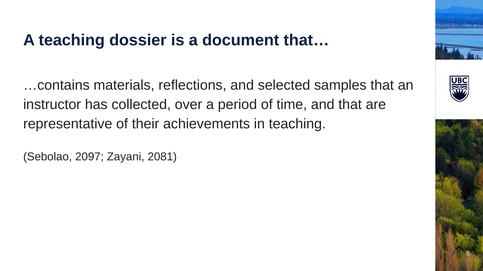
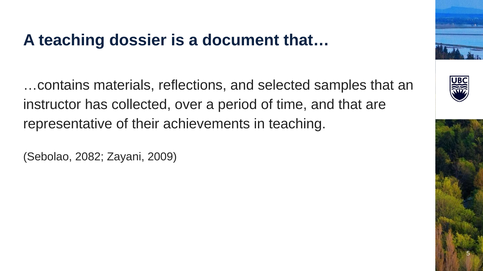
2097: 2097 -> 2082
2081: 2081 -> 2009
